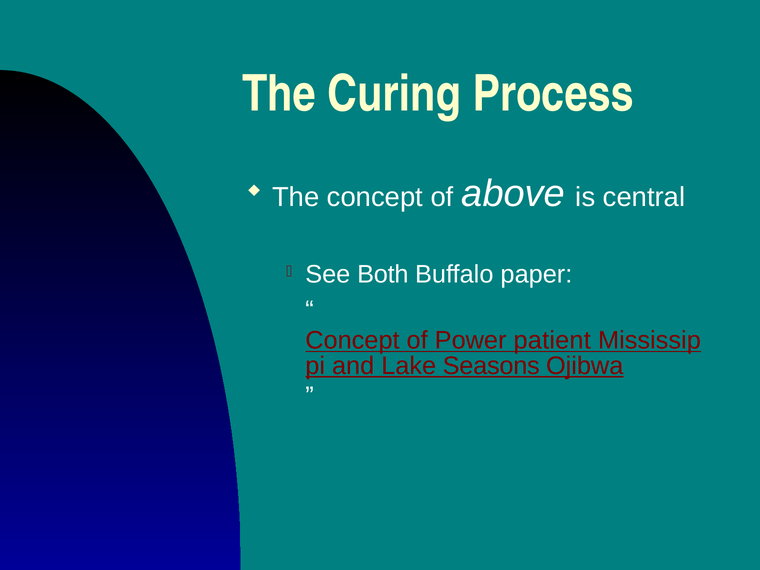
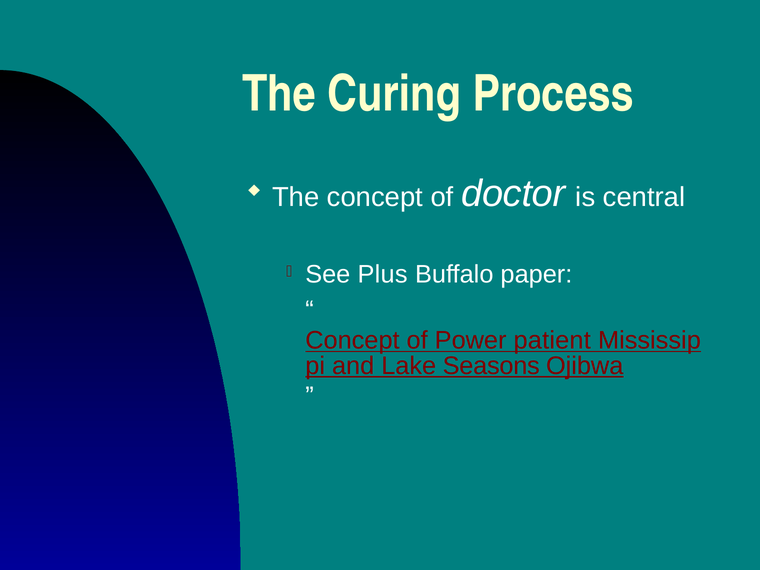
above: above -> doctor
Both: Both -> Plus
